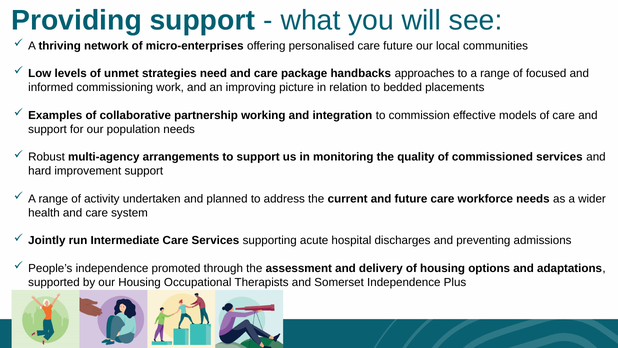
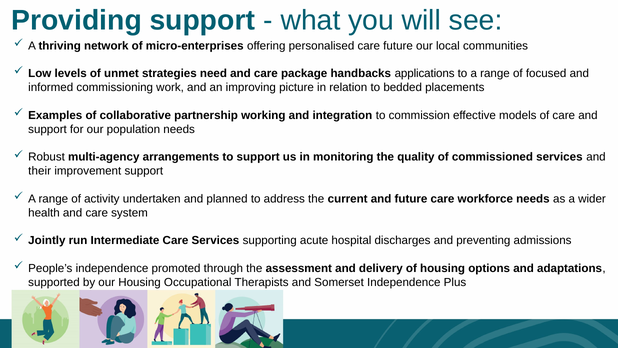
approaches: approaches -> applications
hard: hard -> their
